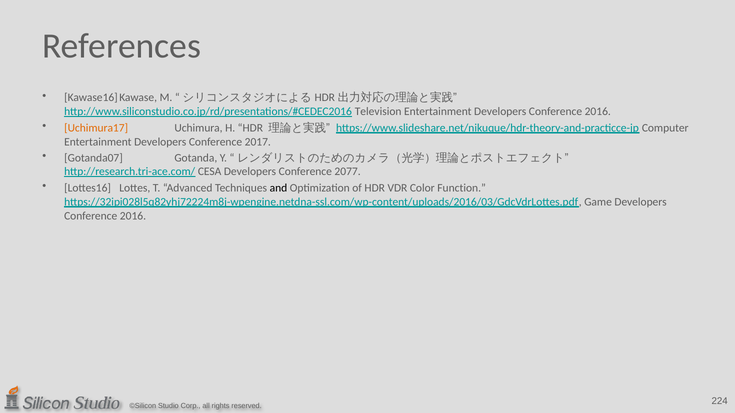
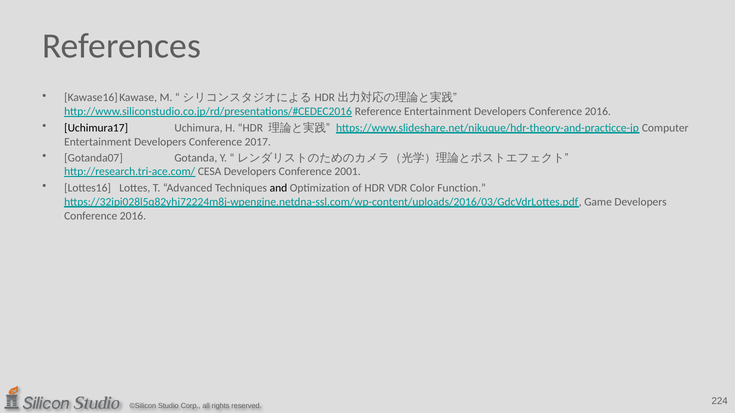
Television: Television -> Reference
Uchimura17 colour: orange -> black
2077: 2077 -> 2001
